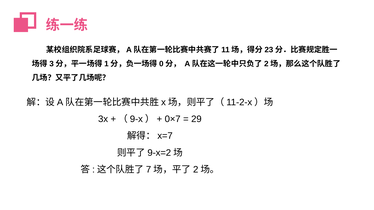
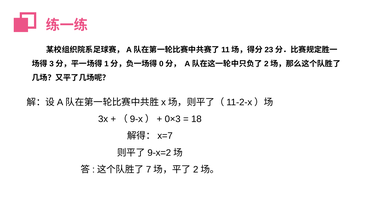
0×7: 0×7 -> 0×3
29: 29 -> 18
